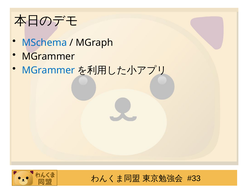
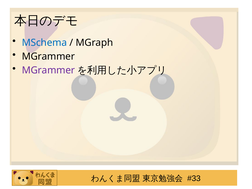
MGrammer at (48, 70) colour: blue -> purple
